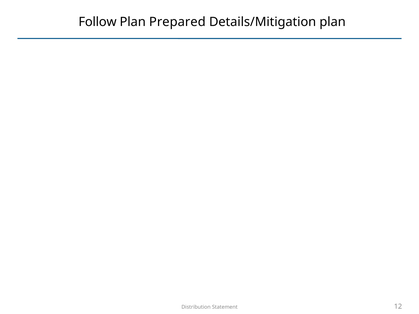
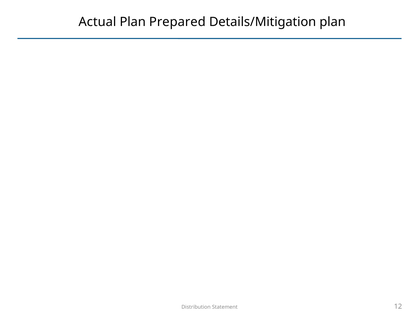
Follow: Follow -> Actual
